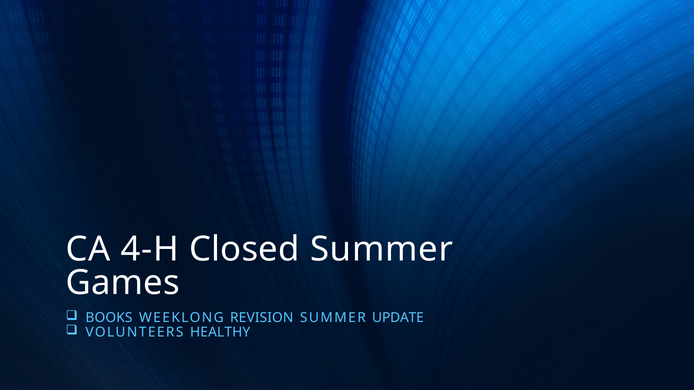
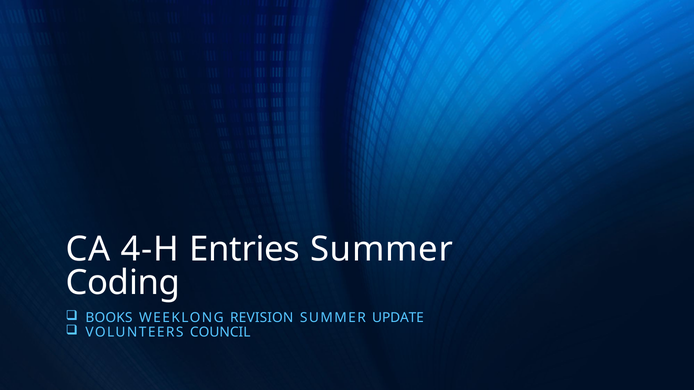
Closed: Closed -> Entries
Games: Games -> Coding
HEALTHY: HEALTHY -> COUNCIL
